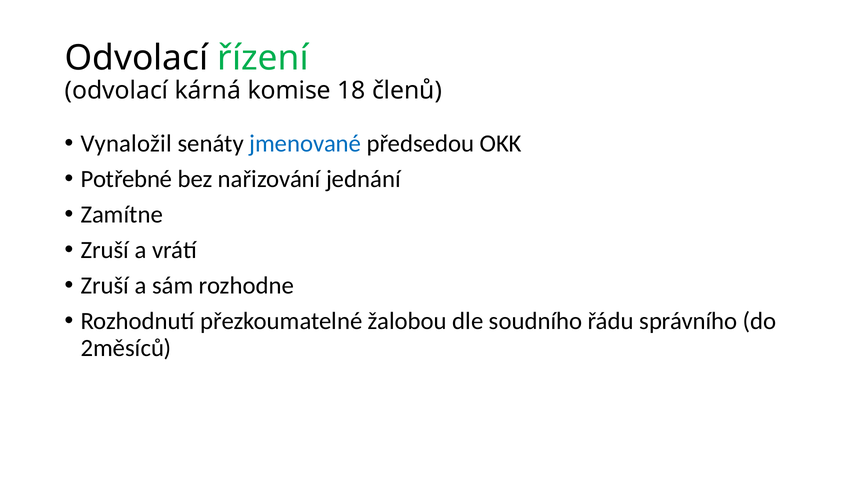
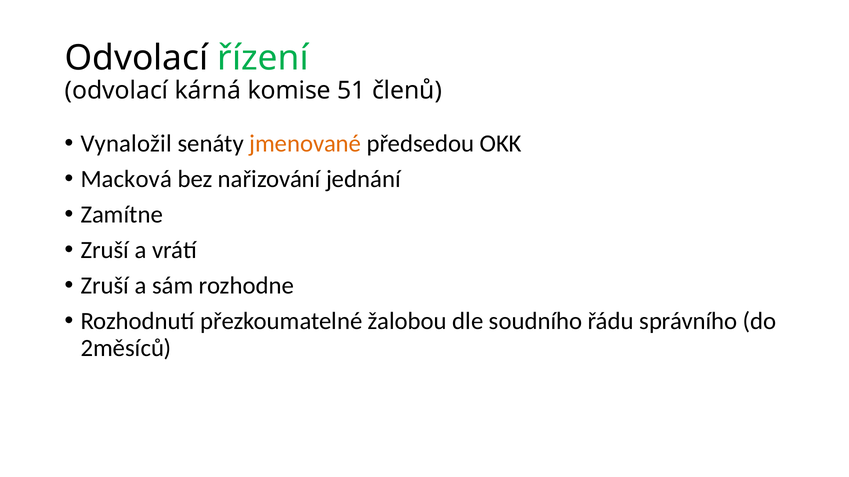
18: 18 -> 51
jmenované colour: blue -> orange
Potřebné: Potřebné -> Macková
